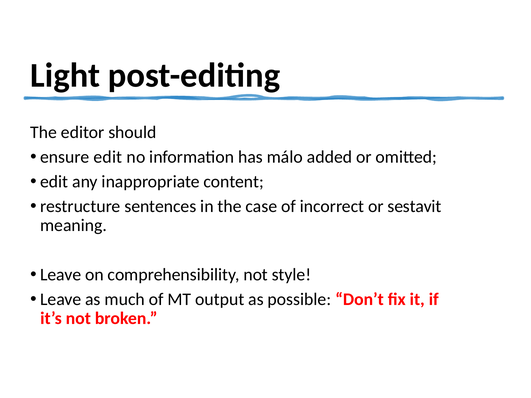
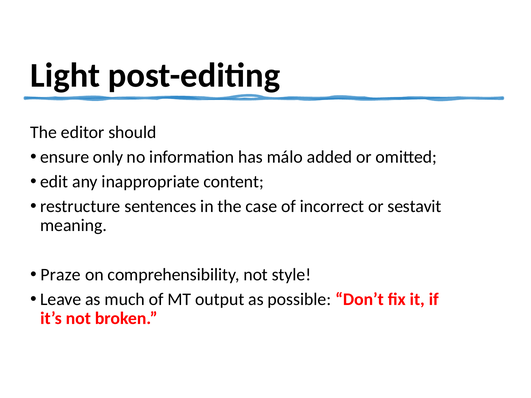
ensure edit: edit -> only
Leave at (61, 275): Leave -> Praze
